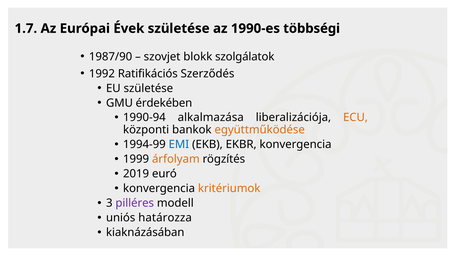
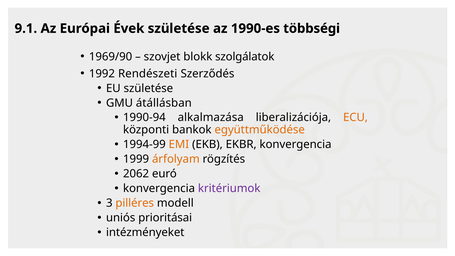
1.7: 1.7 -> 9.1
1987/90: 1987/90 -> 1969/90
Ratifikációs: Ratifikációs -> Rendészeti
érdekében: érdekében -> átállásban
EMI colour: blue -> orange
2019: 2019 -> 2062
kritériumok colour: orange -> purple
pilléres colour: purple -> orange
határozza: határozza -> prioritásai
kiaknázásában: kiaknázásában -> intézményeket
